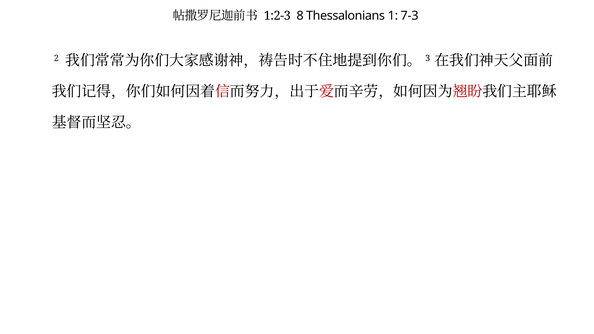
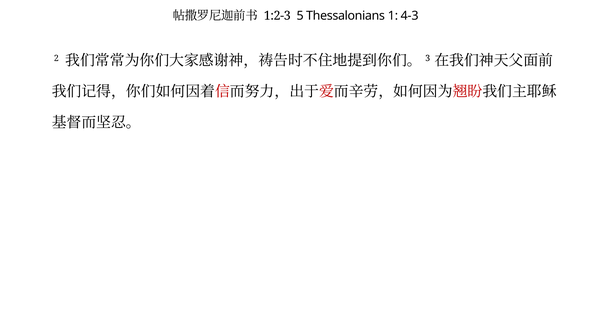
8: 8 -> 5
7-3: 7-3 -> 4-3
